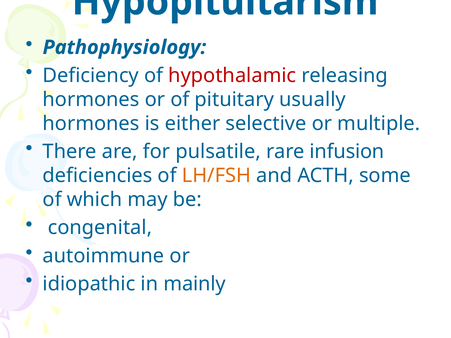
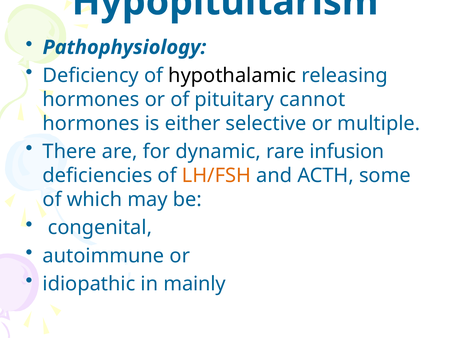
hypothalamic colour: red -> black
usually: usually -> cannot
pulsatile: pulsatile -> dynamic
